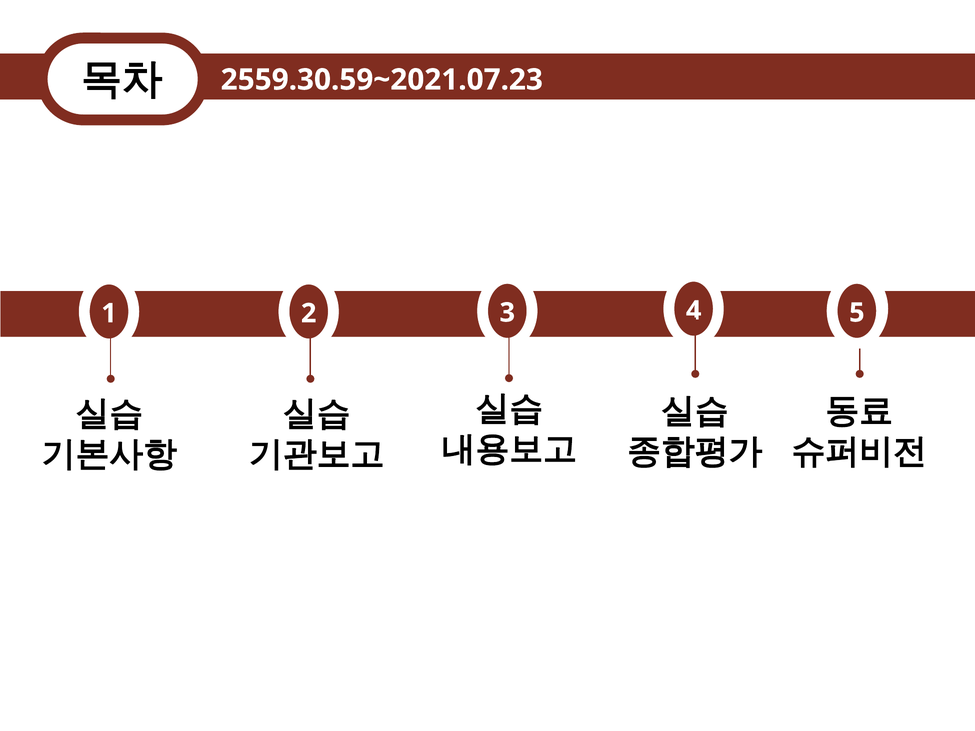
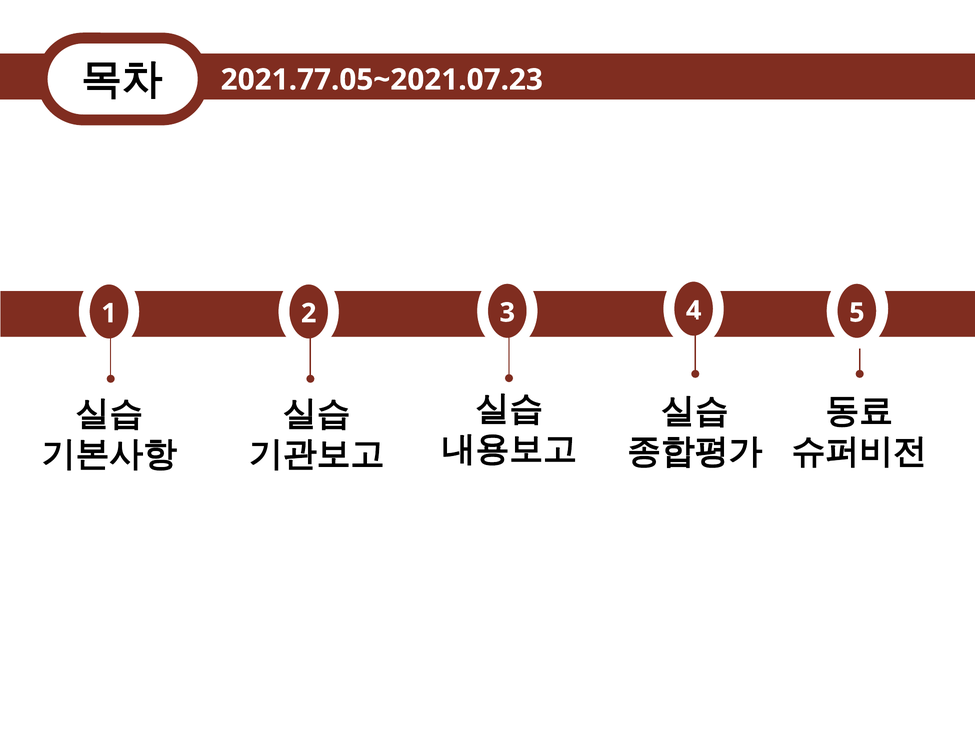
2559.30.59~2021.07.23: 2559.30.59~2021.07.23 -> 2021.77.05~2021.07.23
